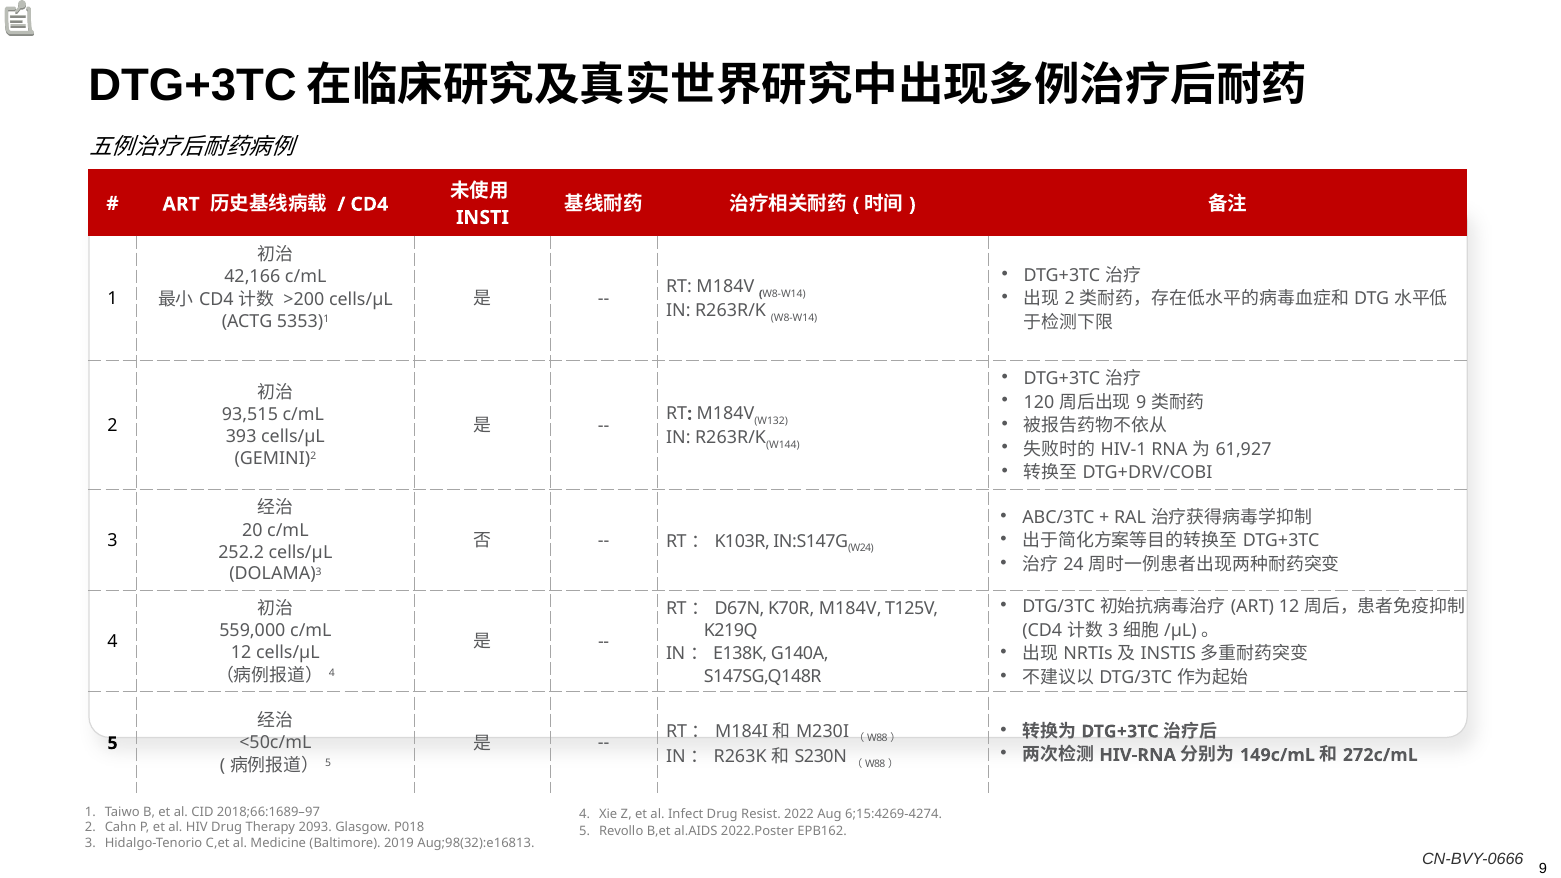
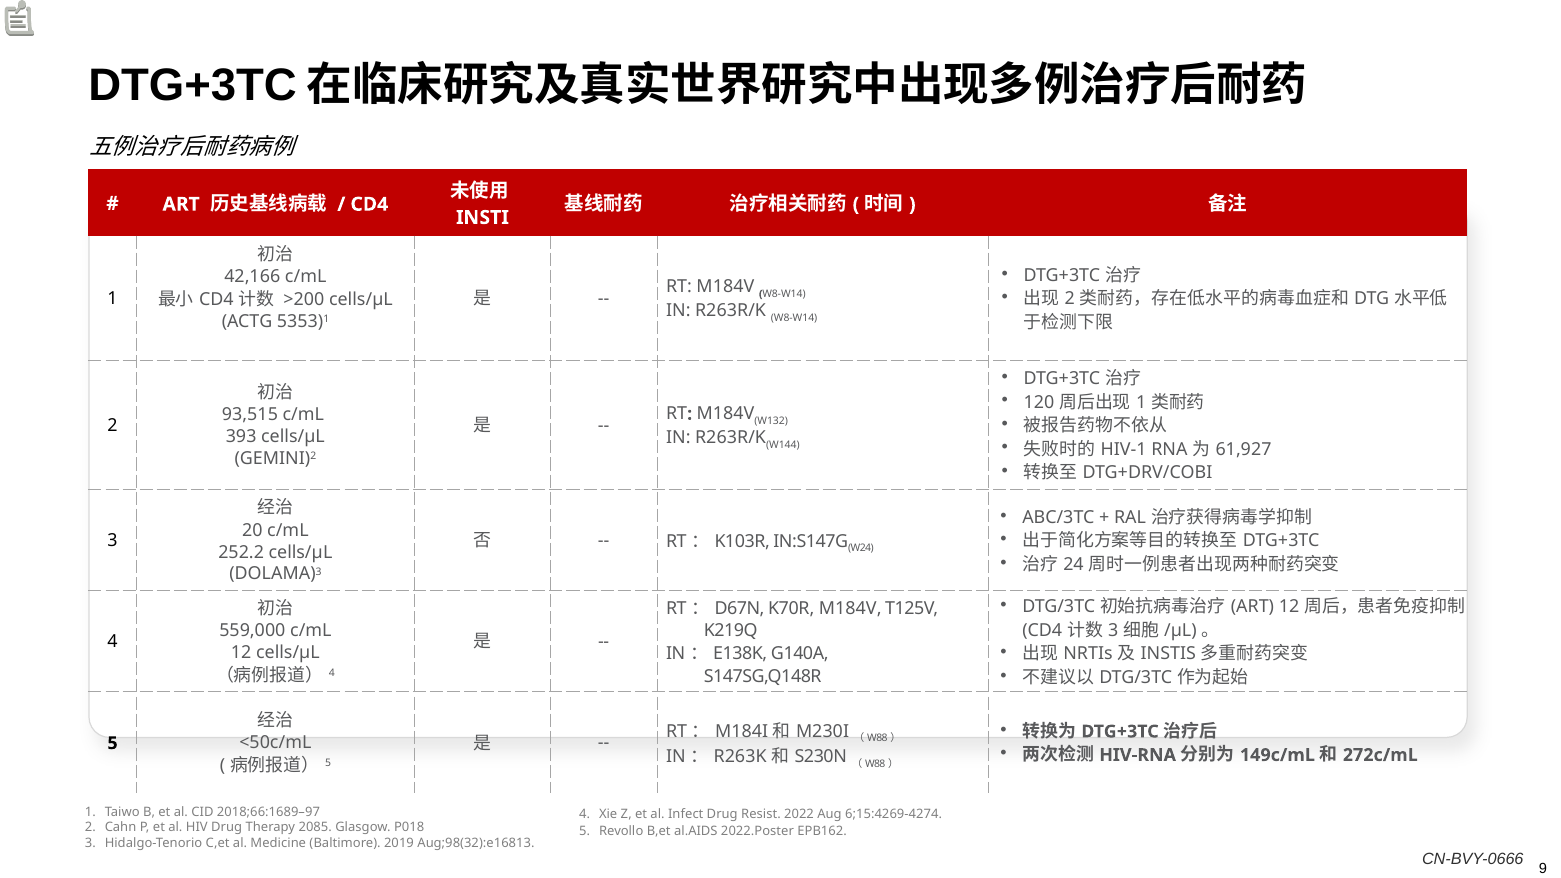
9 at (1141, 402): 9 -> 1
2093: 2093 -> 2085
